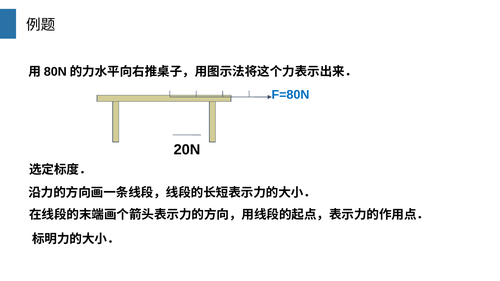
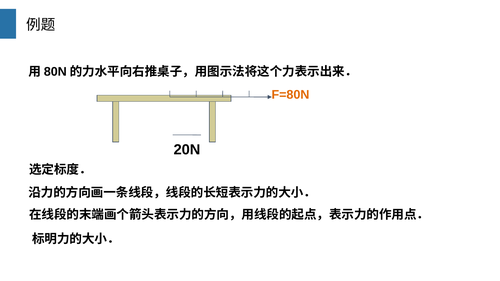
F=80N colour: blue -> orange
